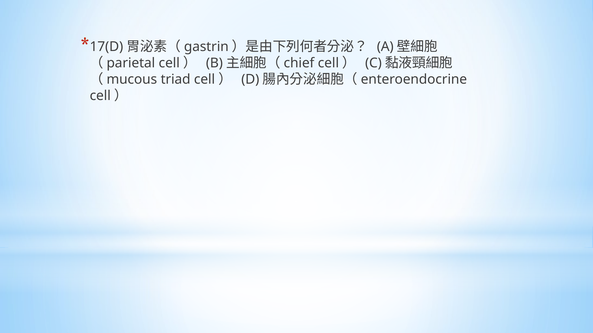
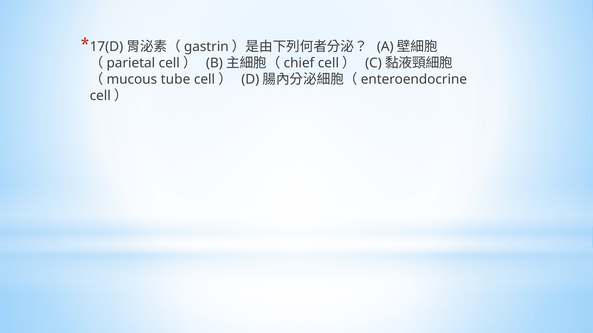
triad: triad -> tube
